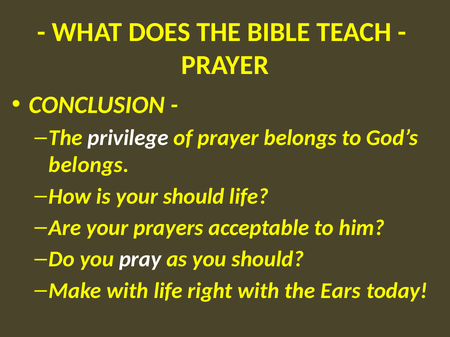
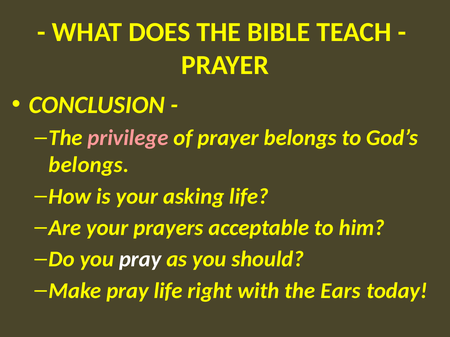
privilege colour: white -> pink
your should: should -> asking
Make with: with -> pray
